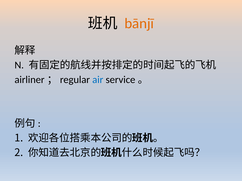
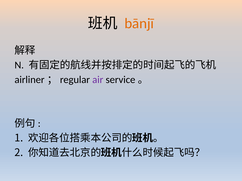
air colour: blue -> purple
